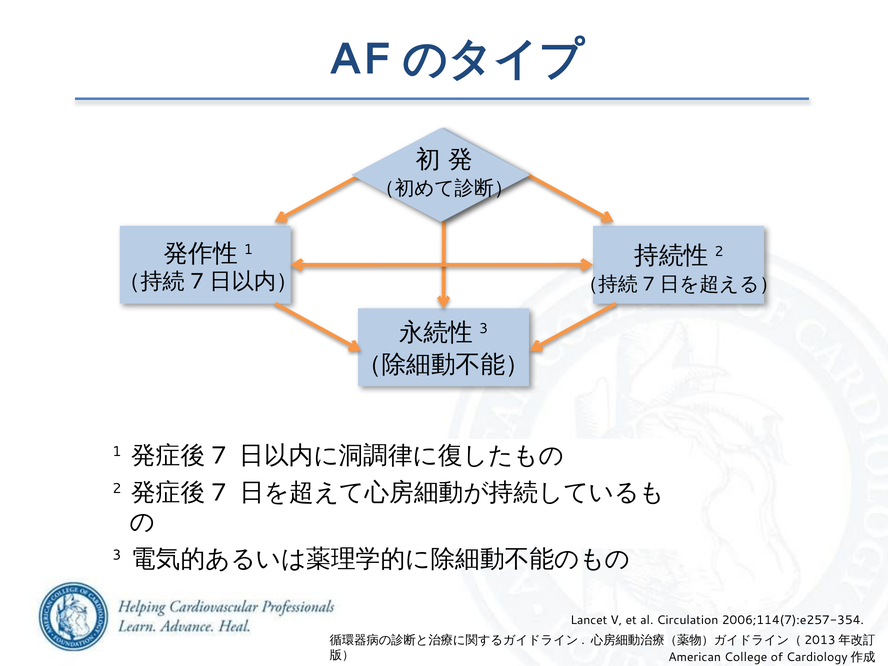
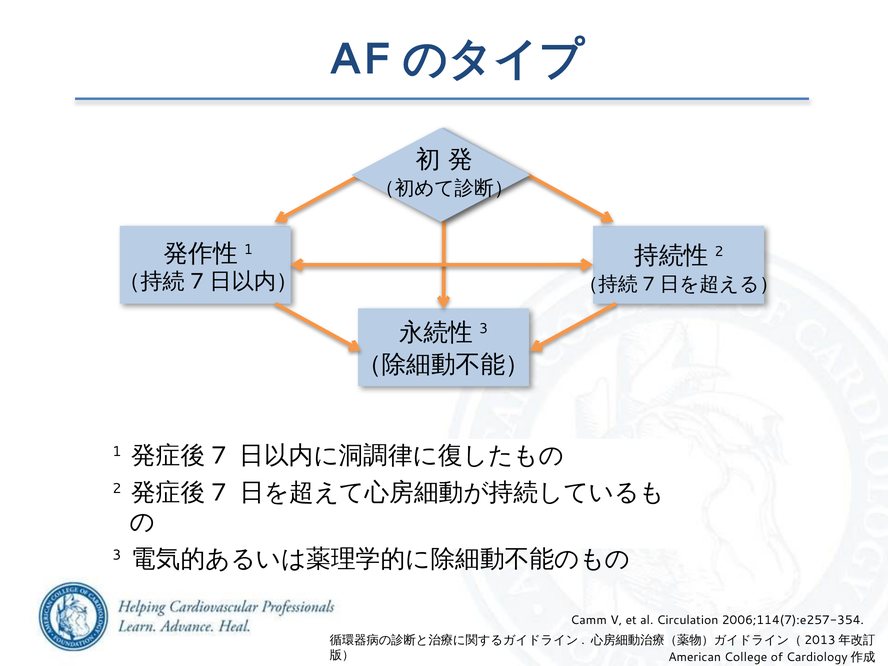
Lancet: Lancet -> Camm
